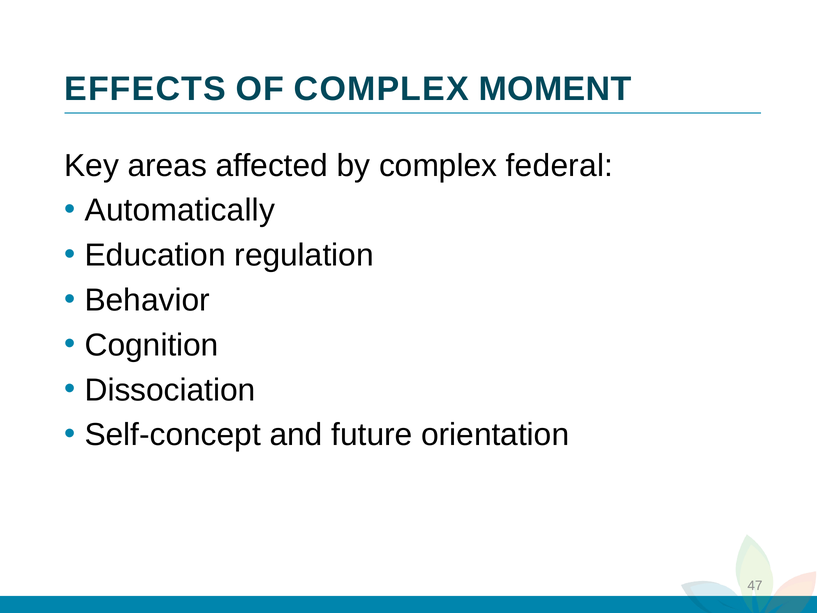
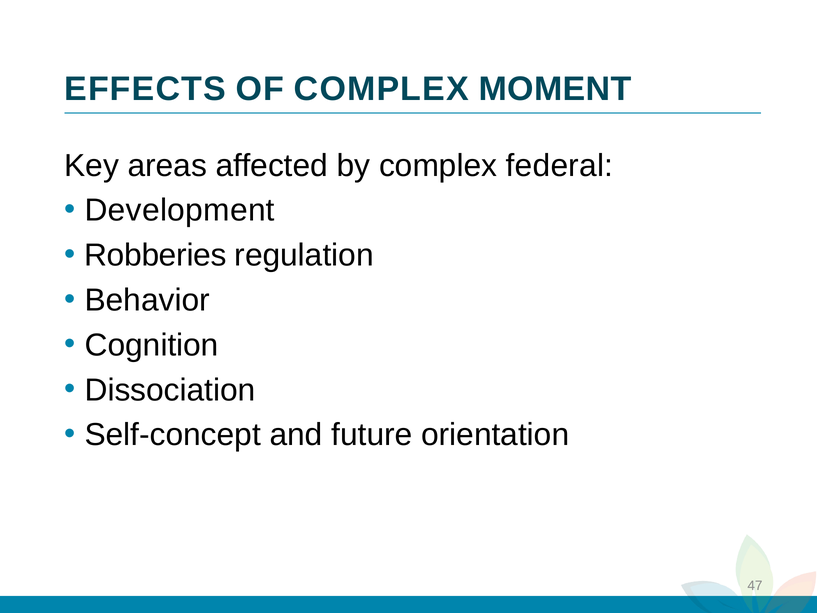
Automatically: Automatically -> Development
Education: Education -> Robberies
